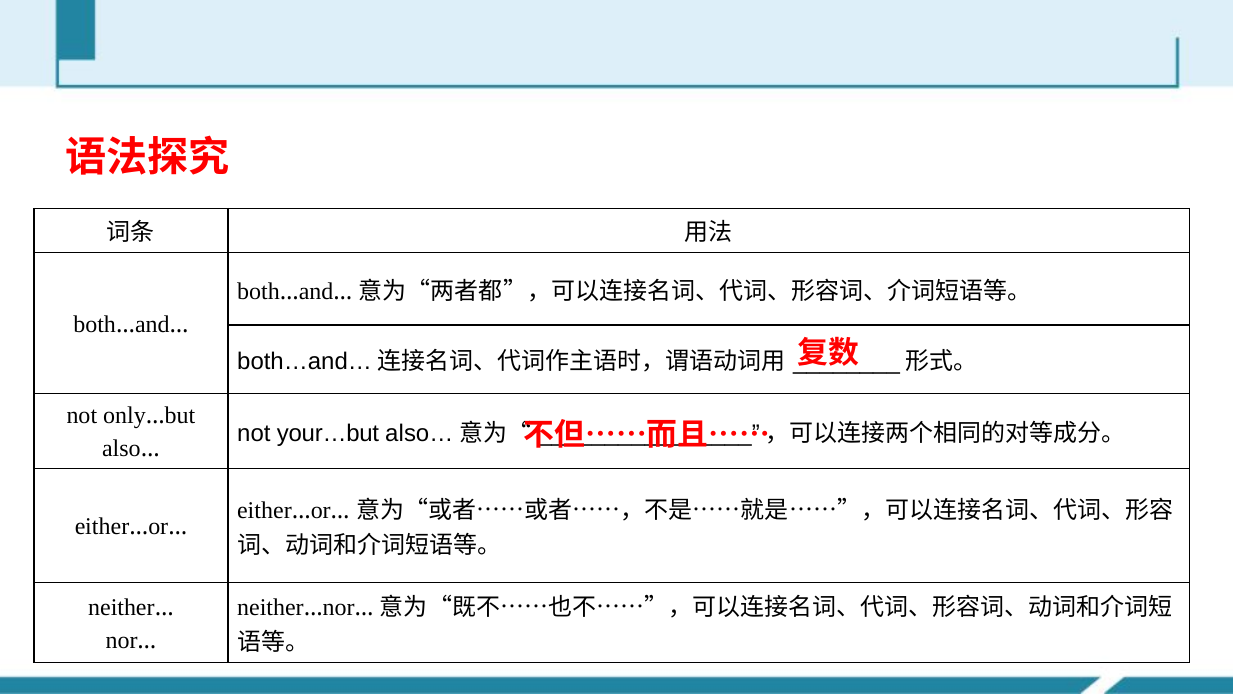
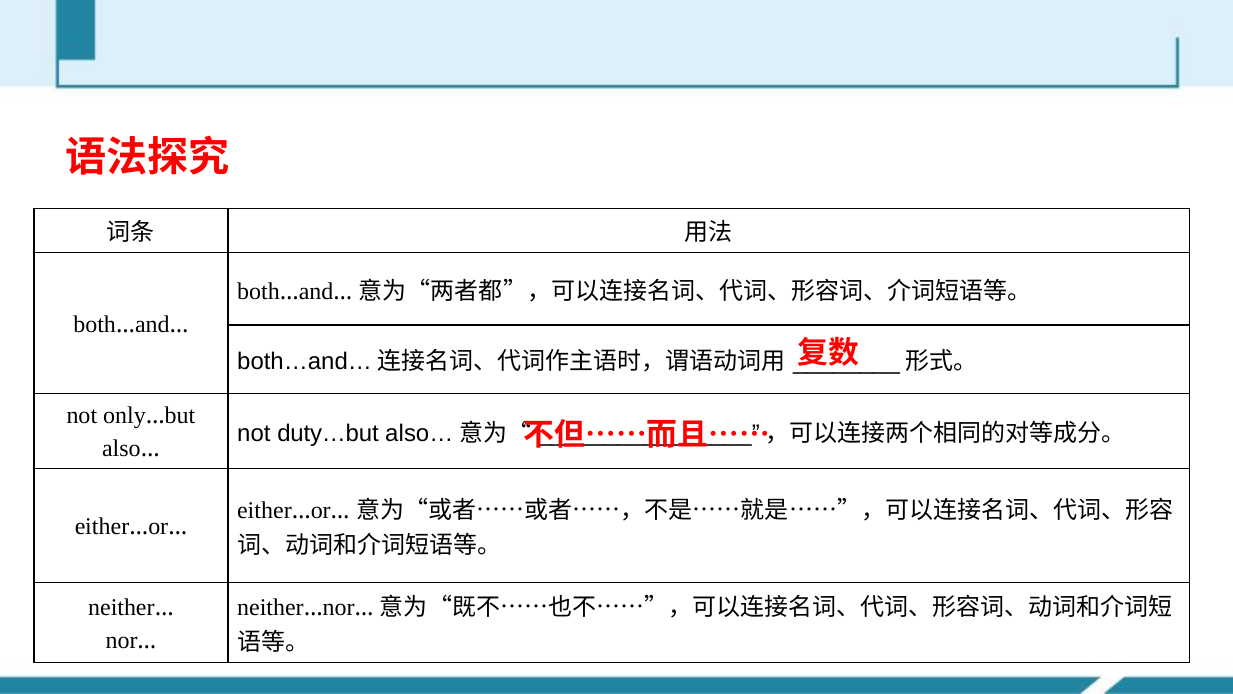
your…but: your…but -> duty…but
